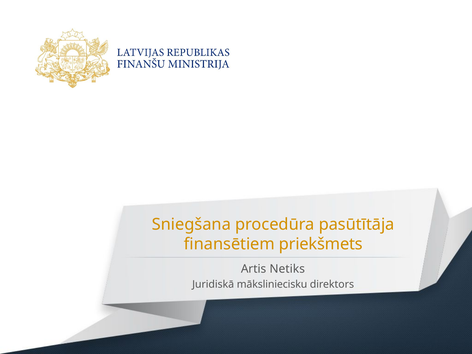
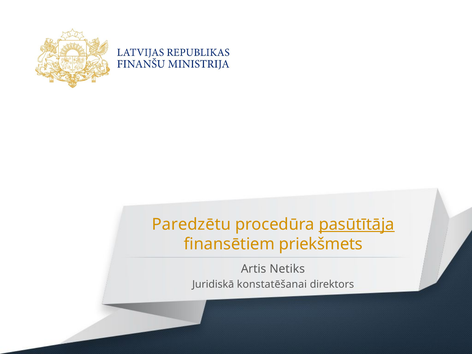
Sniegšana: Sniegšana -> Paredzētu
pasūtītāja underline: none -> present
māksliniecisku: māksliniecisku -> konstatēšanai
